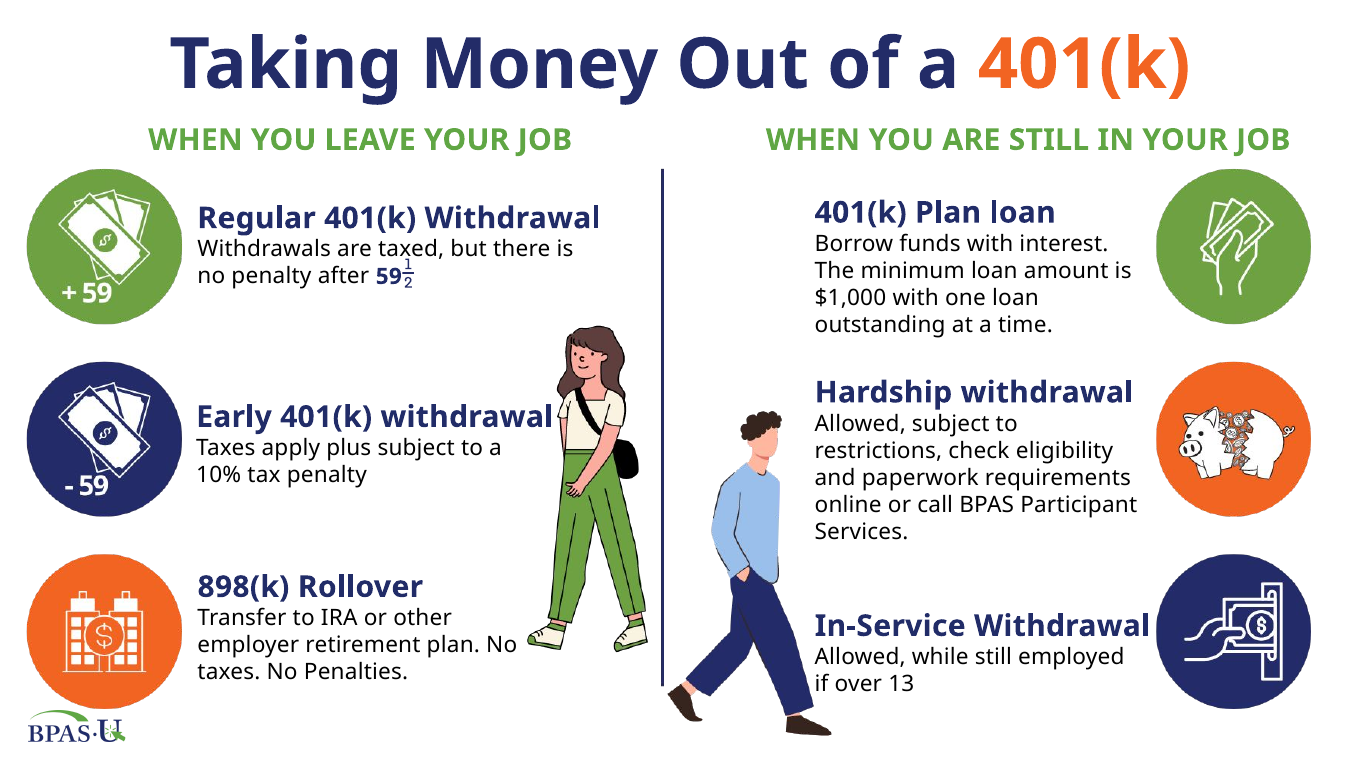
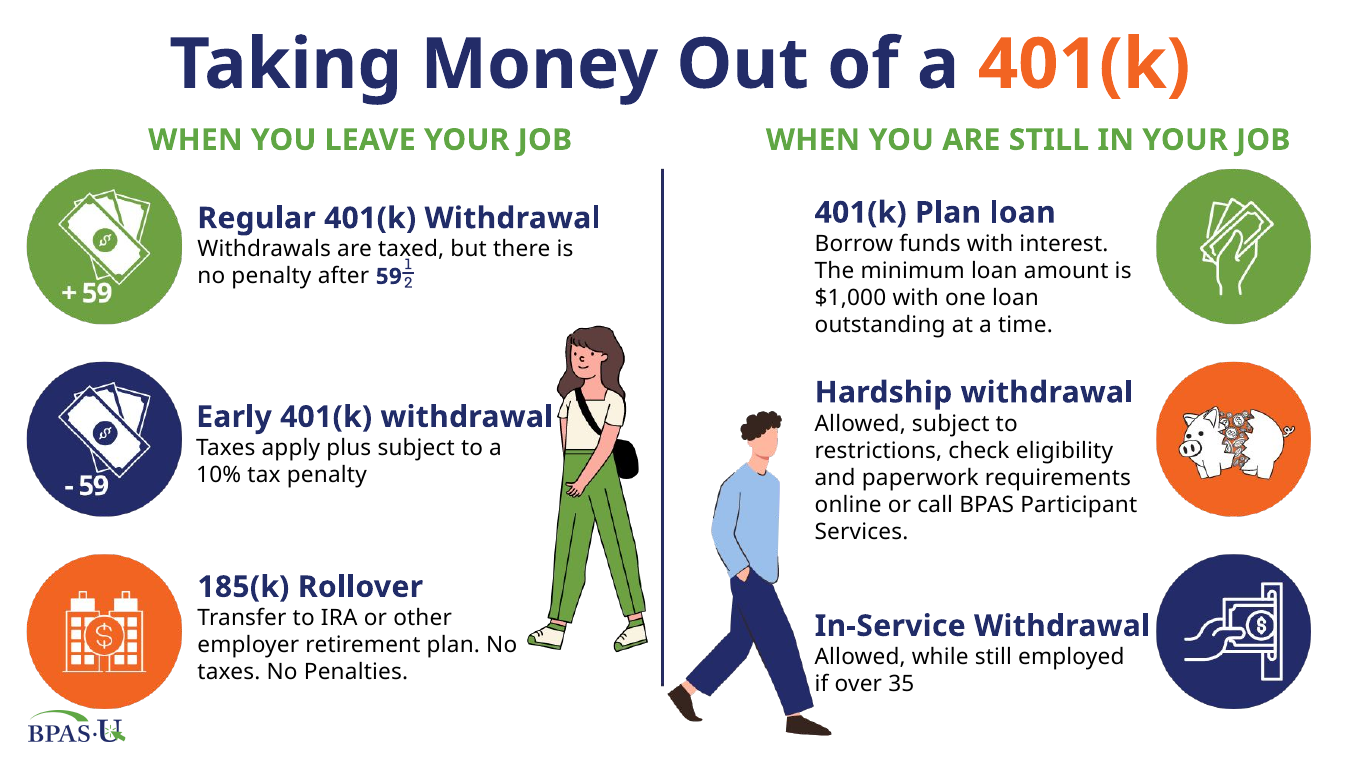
898(k: 898(k -> 185(k
13: 13 -> 35
